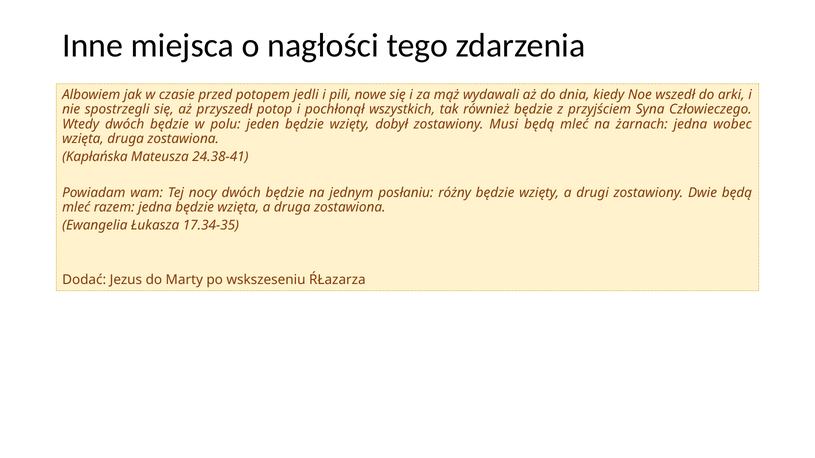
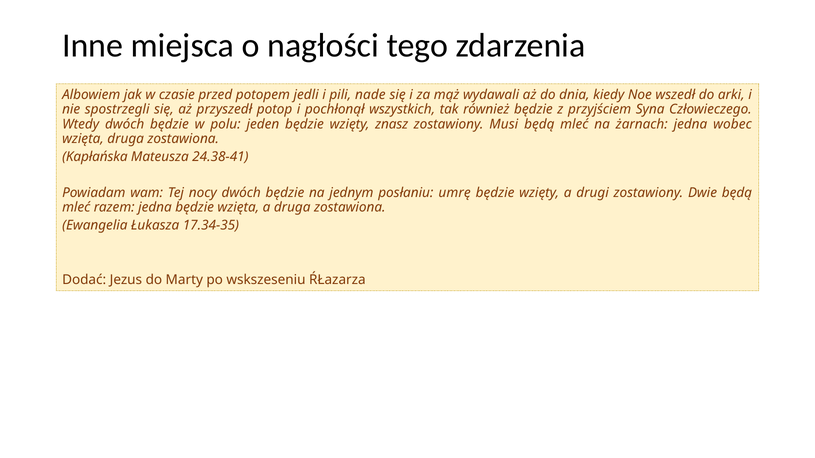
nowe: nowe -> nade
dobył: dobył -> znasz
różny: różny -> umrę
